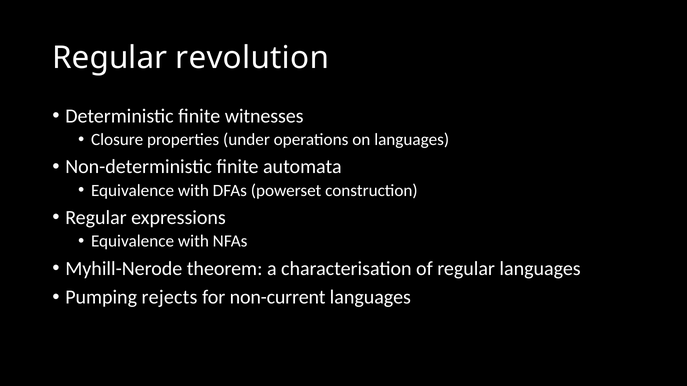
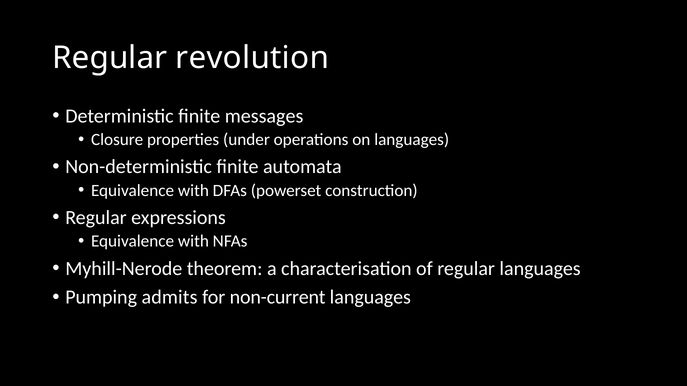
witnesses: witnesses -> messages
rejects: rejects -> admits
